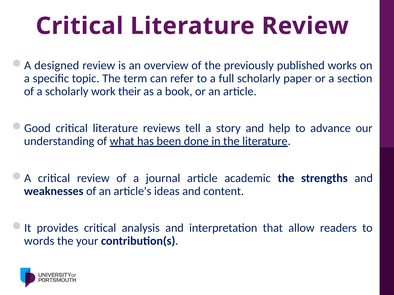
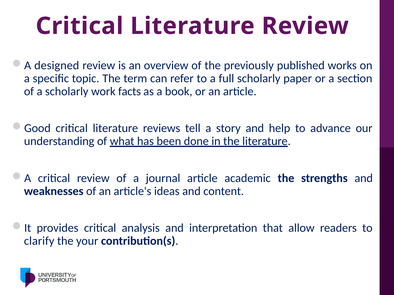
their: their -> facts
words: words -> clarify
